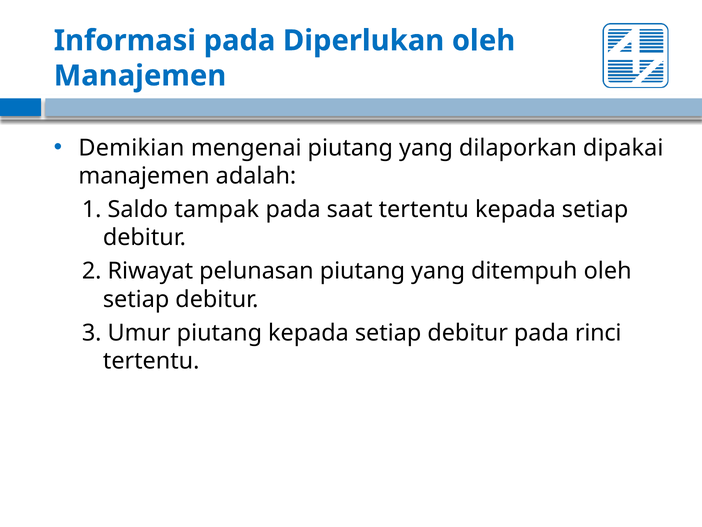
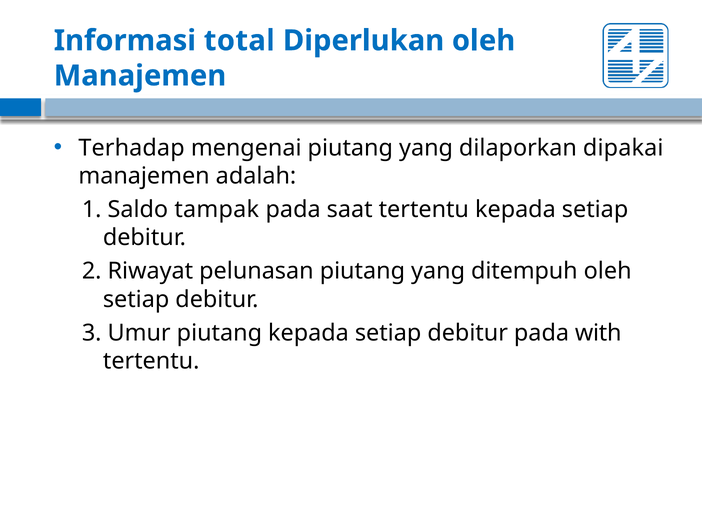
Informasi pada: pada -> total
Demikian: Demikian -> Terhadap
rinci: rinci -> with
